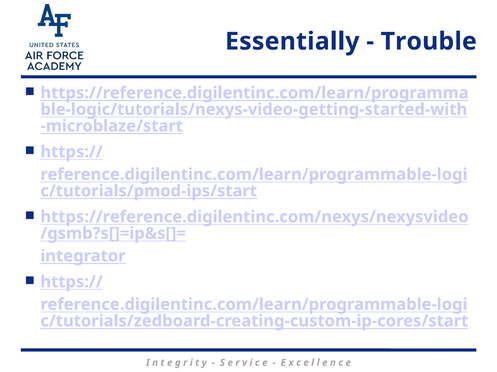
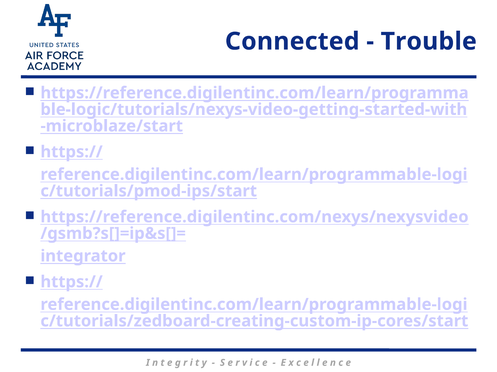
Essentially: Essentially -> Connected
